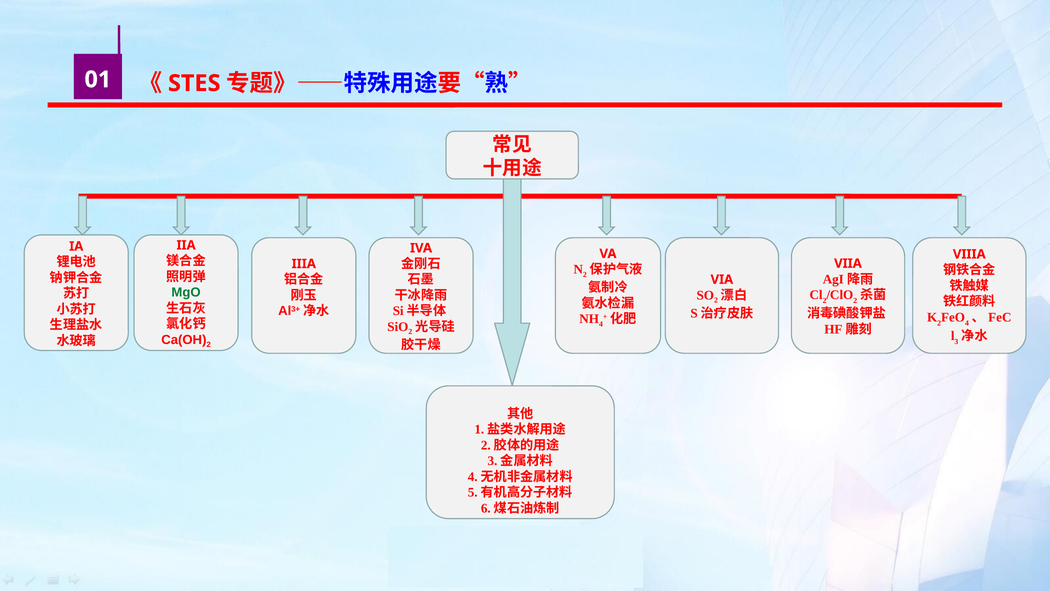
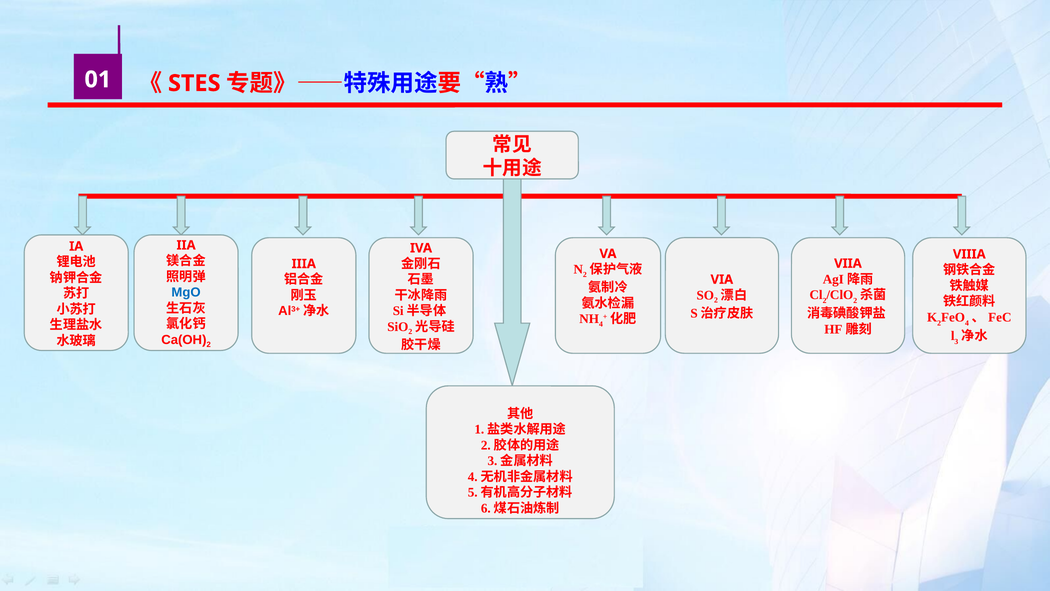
MgO colour: green -> blue
